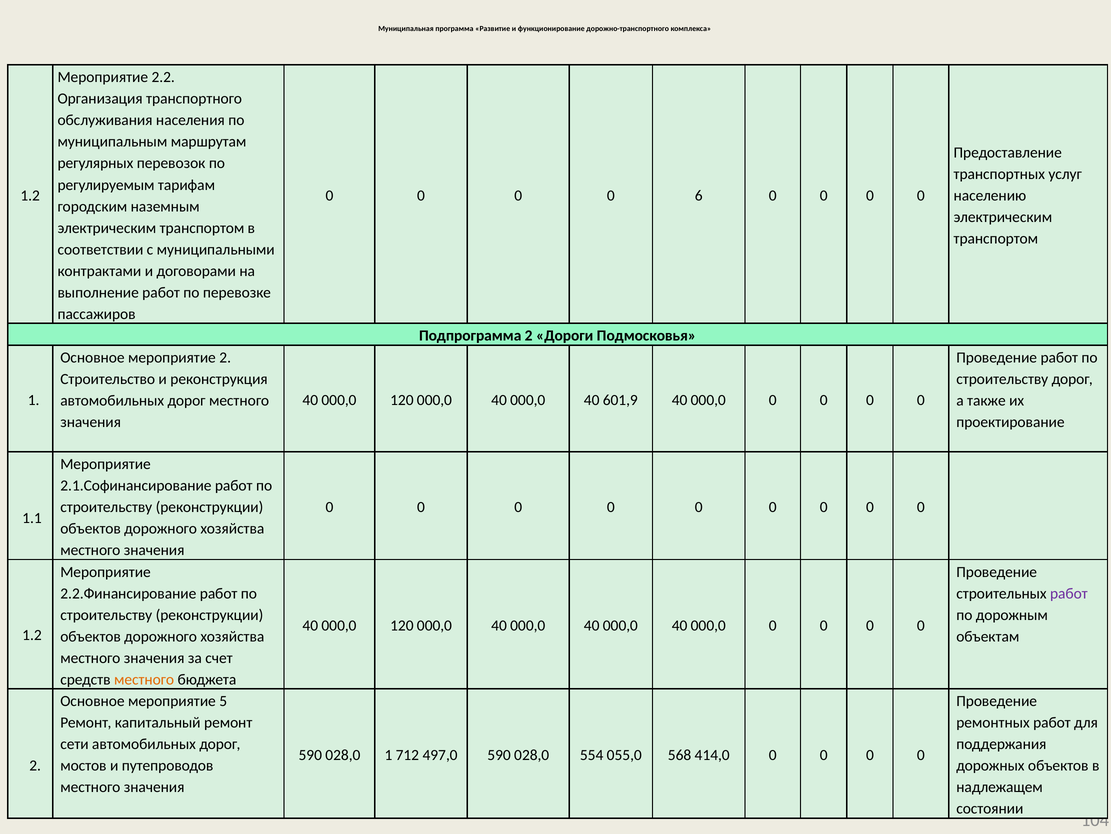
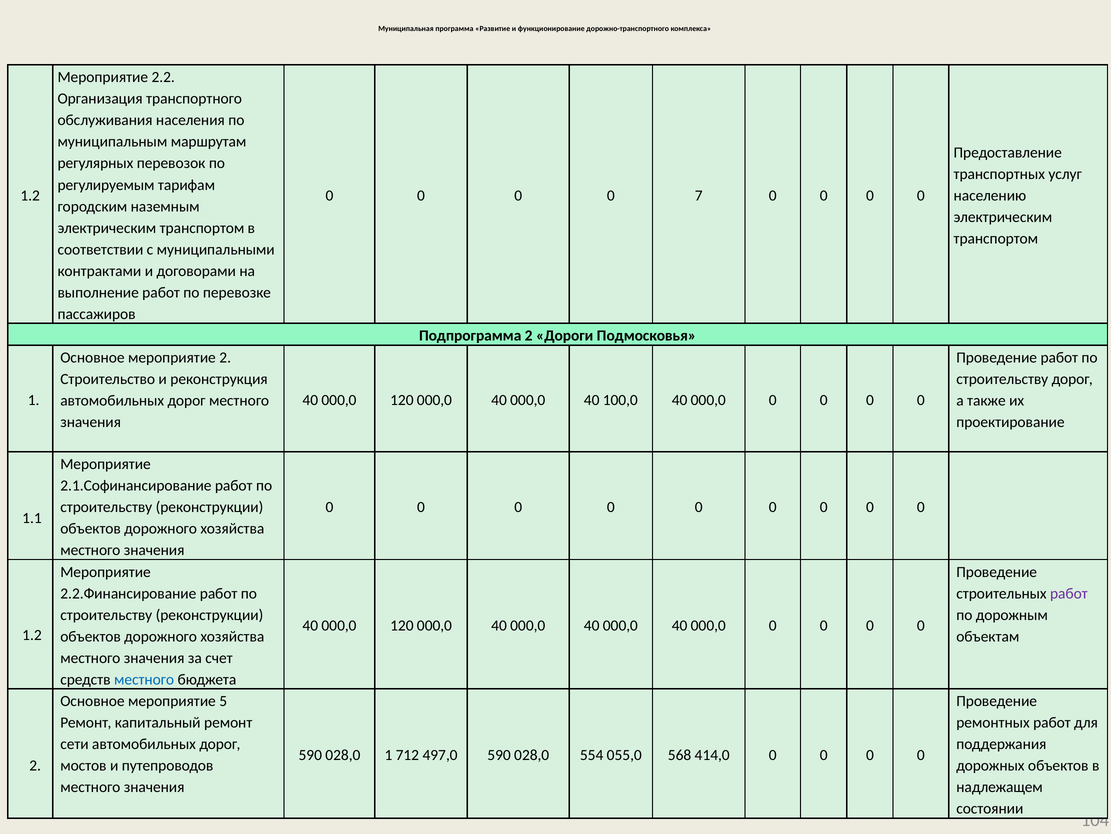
6: 6 -> 7
601,9: 601,9 -> 100,0
местного at (144, 679) colour: orange -> blue
